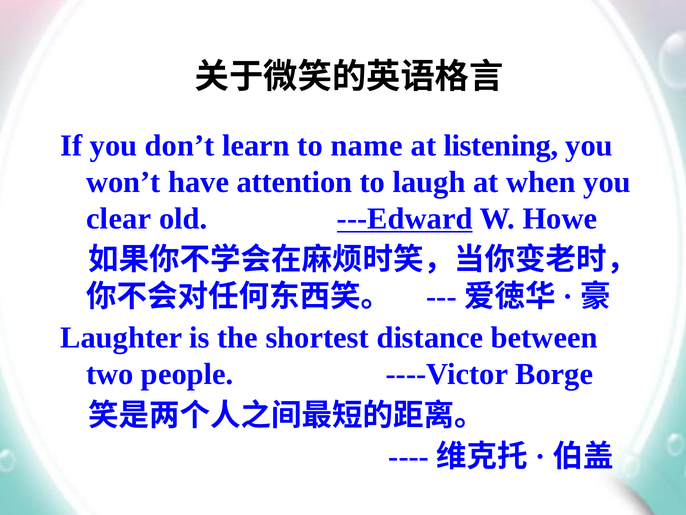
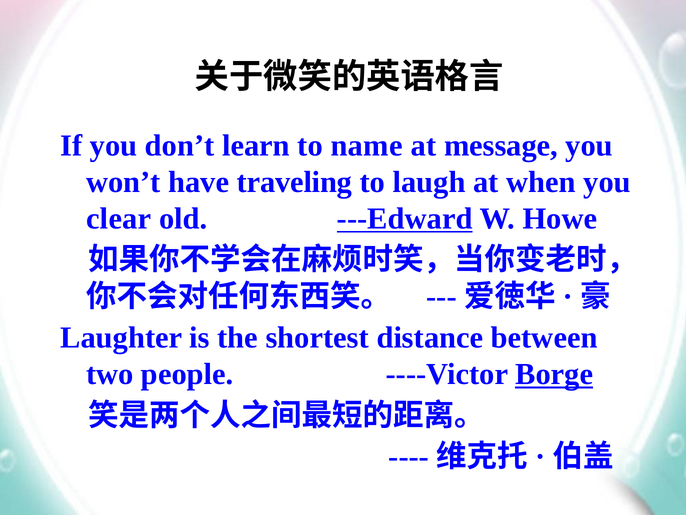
listening: listening -> message
attention: attention -> traveling
Borge underline: none -> present
